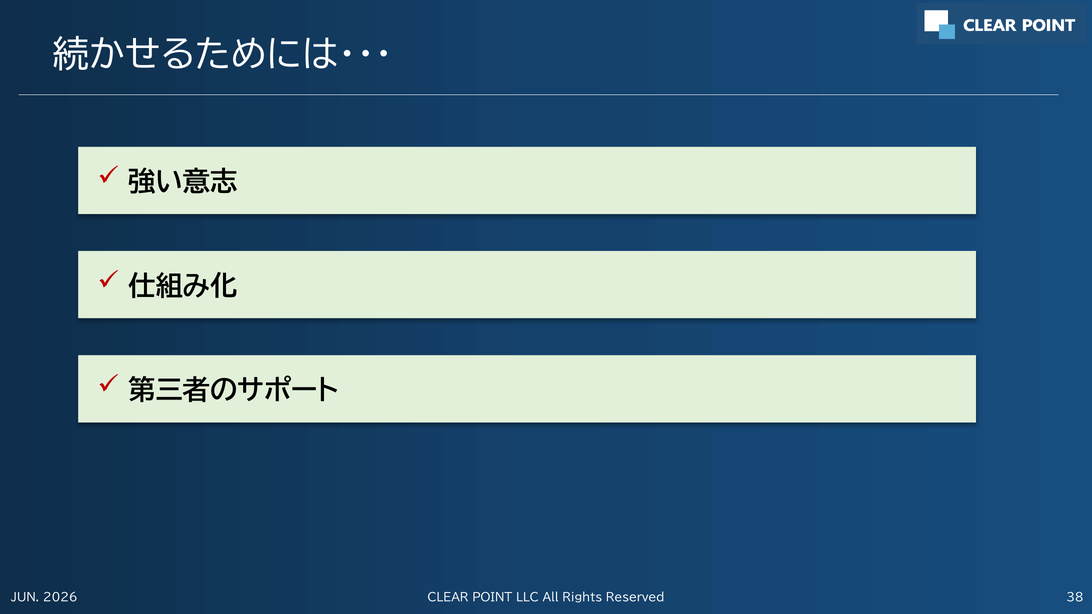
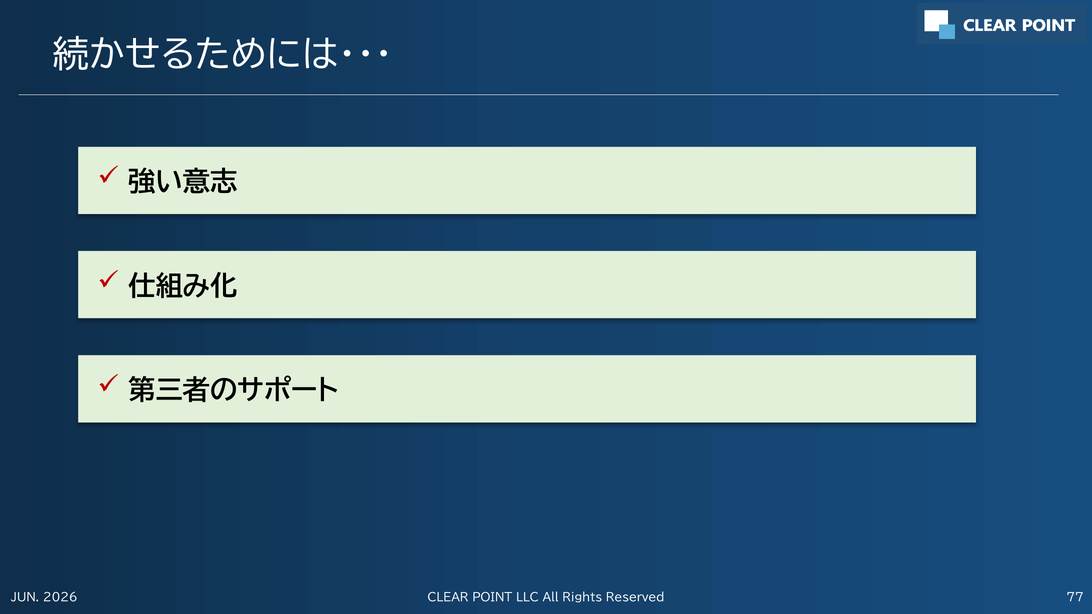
38: 38 -> 77
